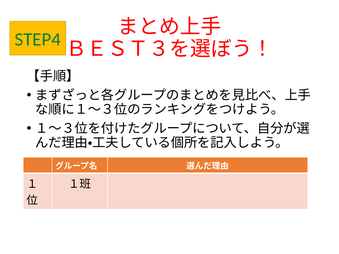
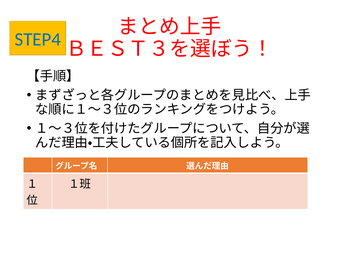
STEP4 colour: green -> blue
